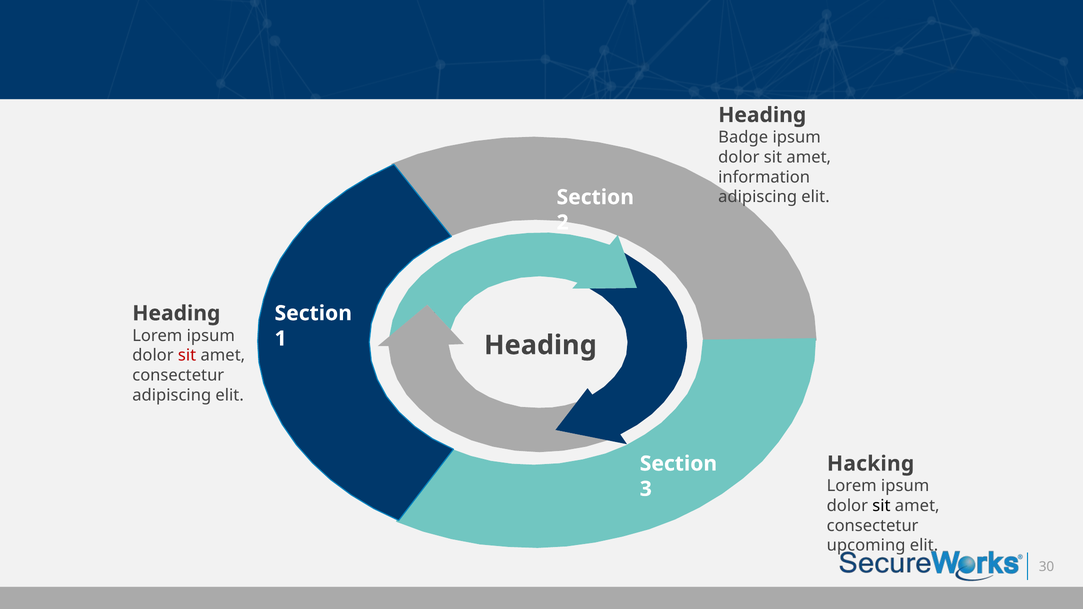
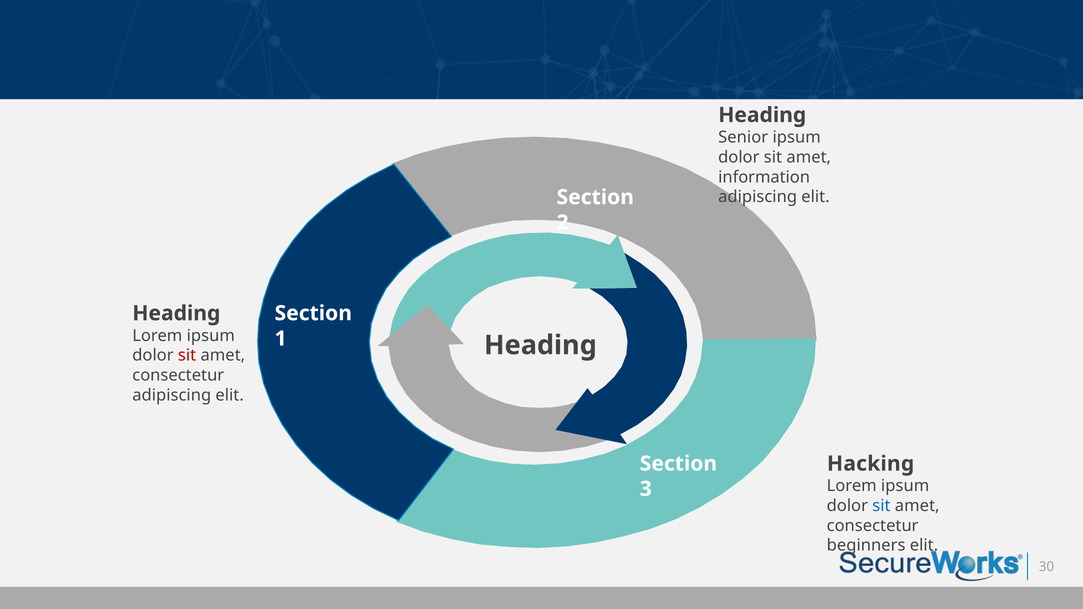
Badge: Badge -> Senior
sit at (881, 506) colour: black -> blue
upcoming: upcoming -> beginners
